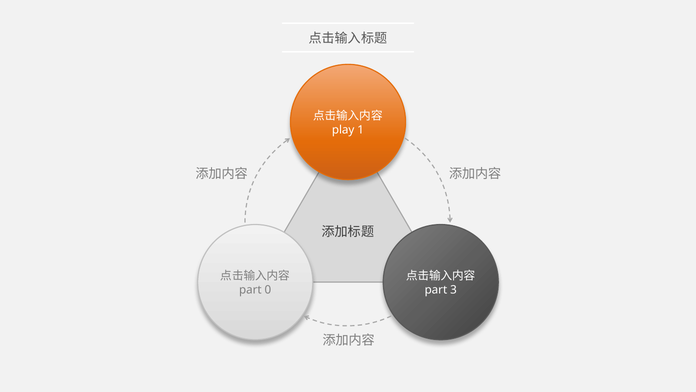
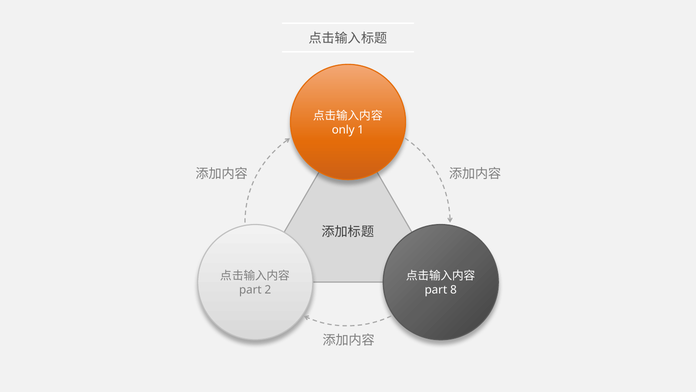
play: play -> only
0: 0 -> 2
3: 3 -> 8
